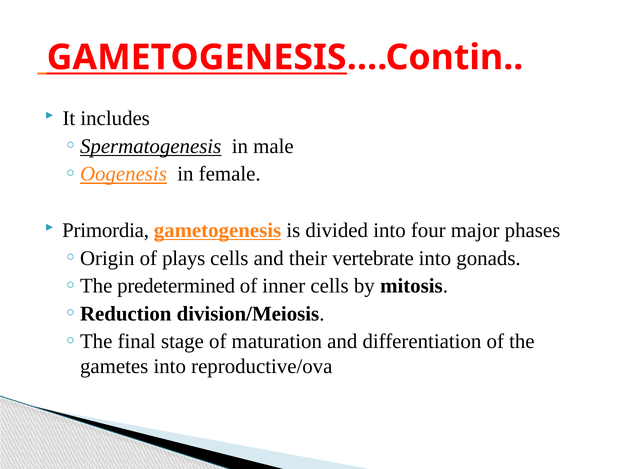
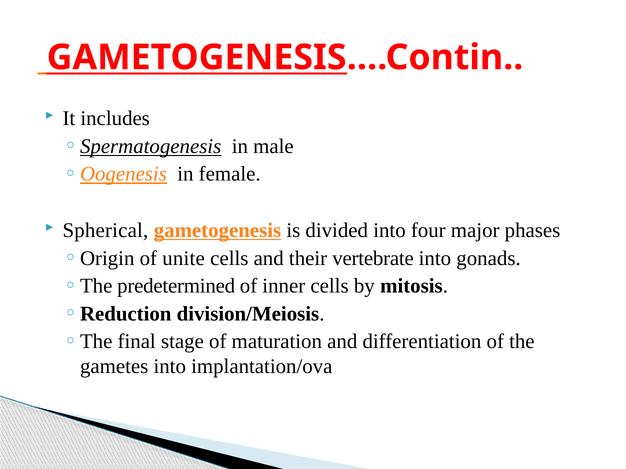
Primordia: Primordia -> Spherical
plays: plays -> unite
reproductive/ova: reproductive/ova -> implantation/ova
